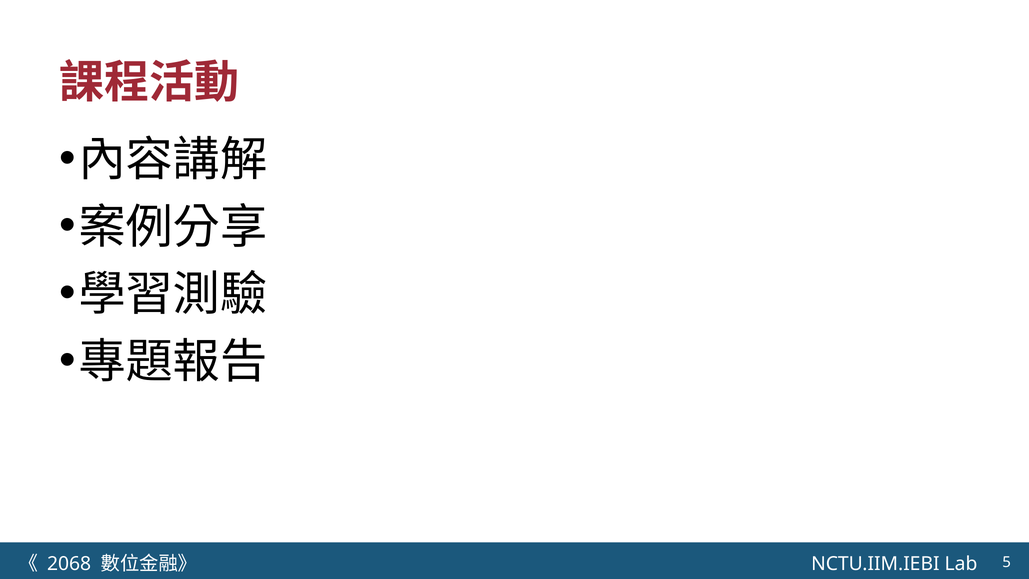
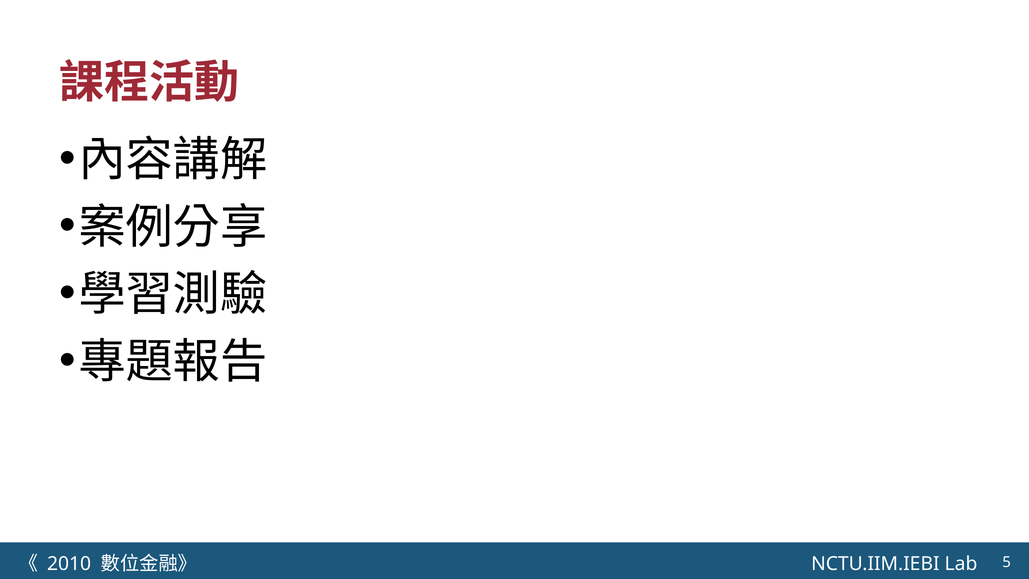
2068: 2068 -> 2010
